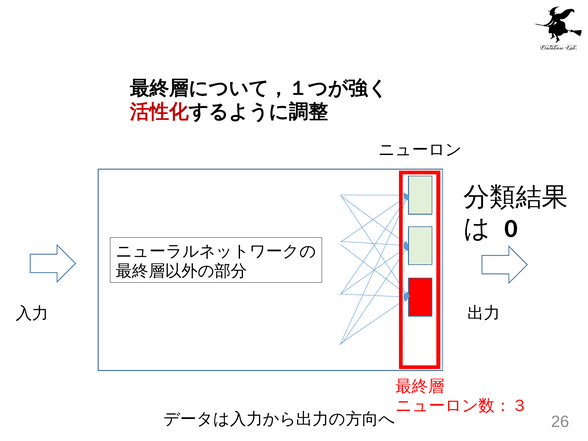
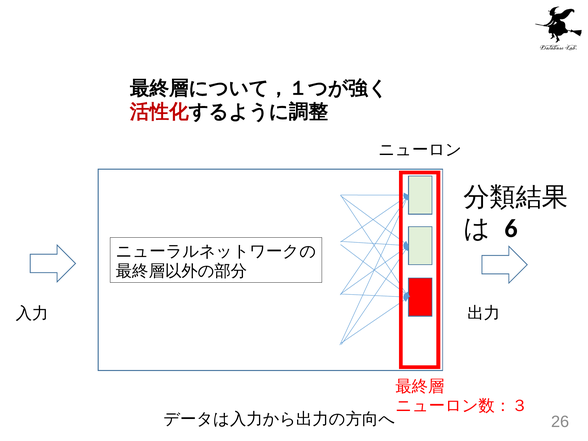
0: 0 -> 6
